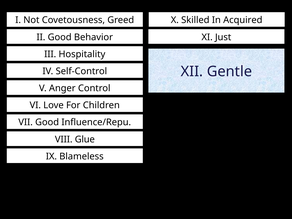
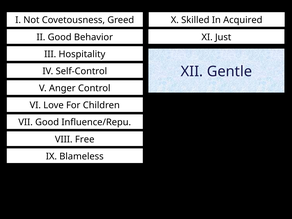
Glue: Glue -> Free
